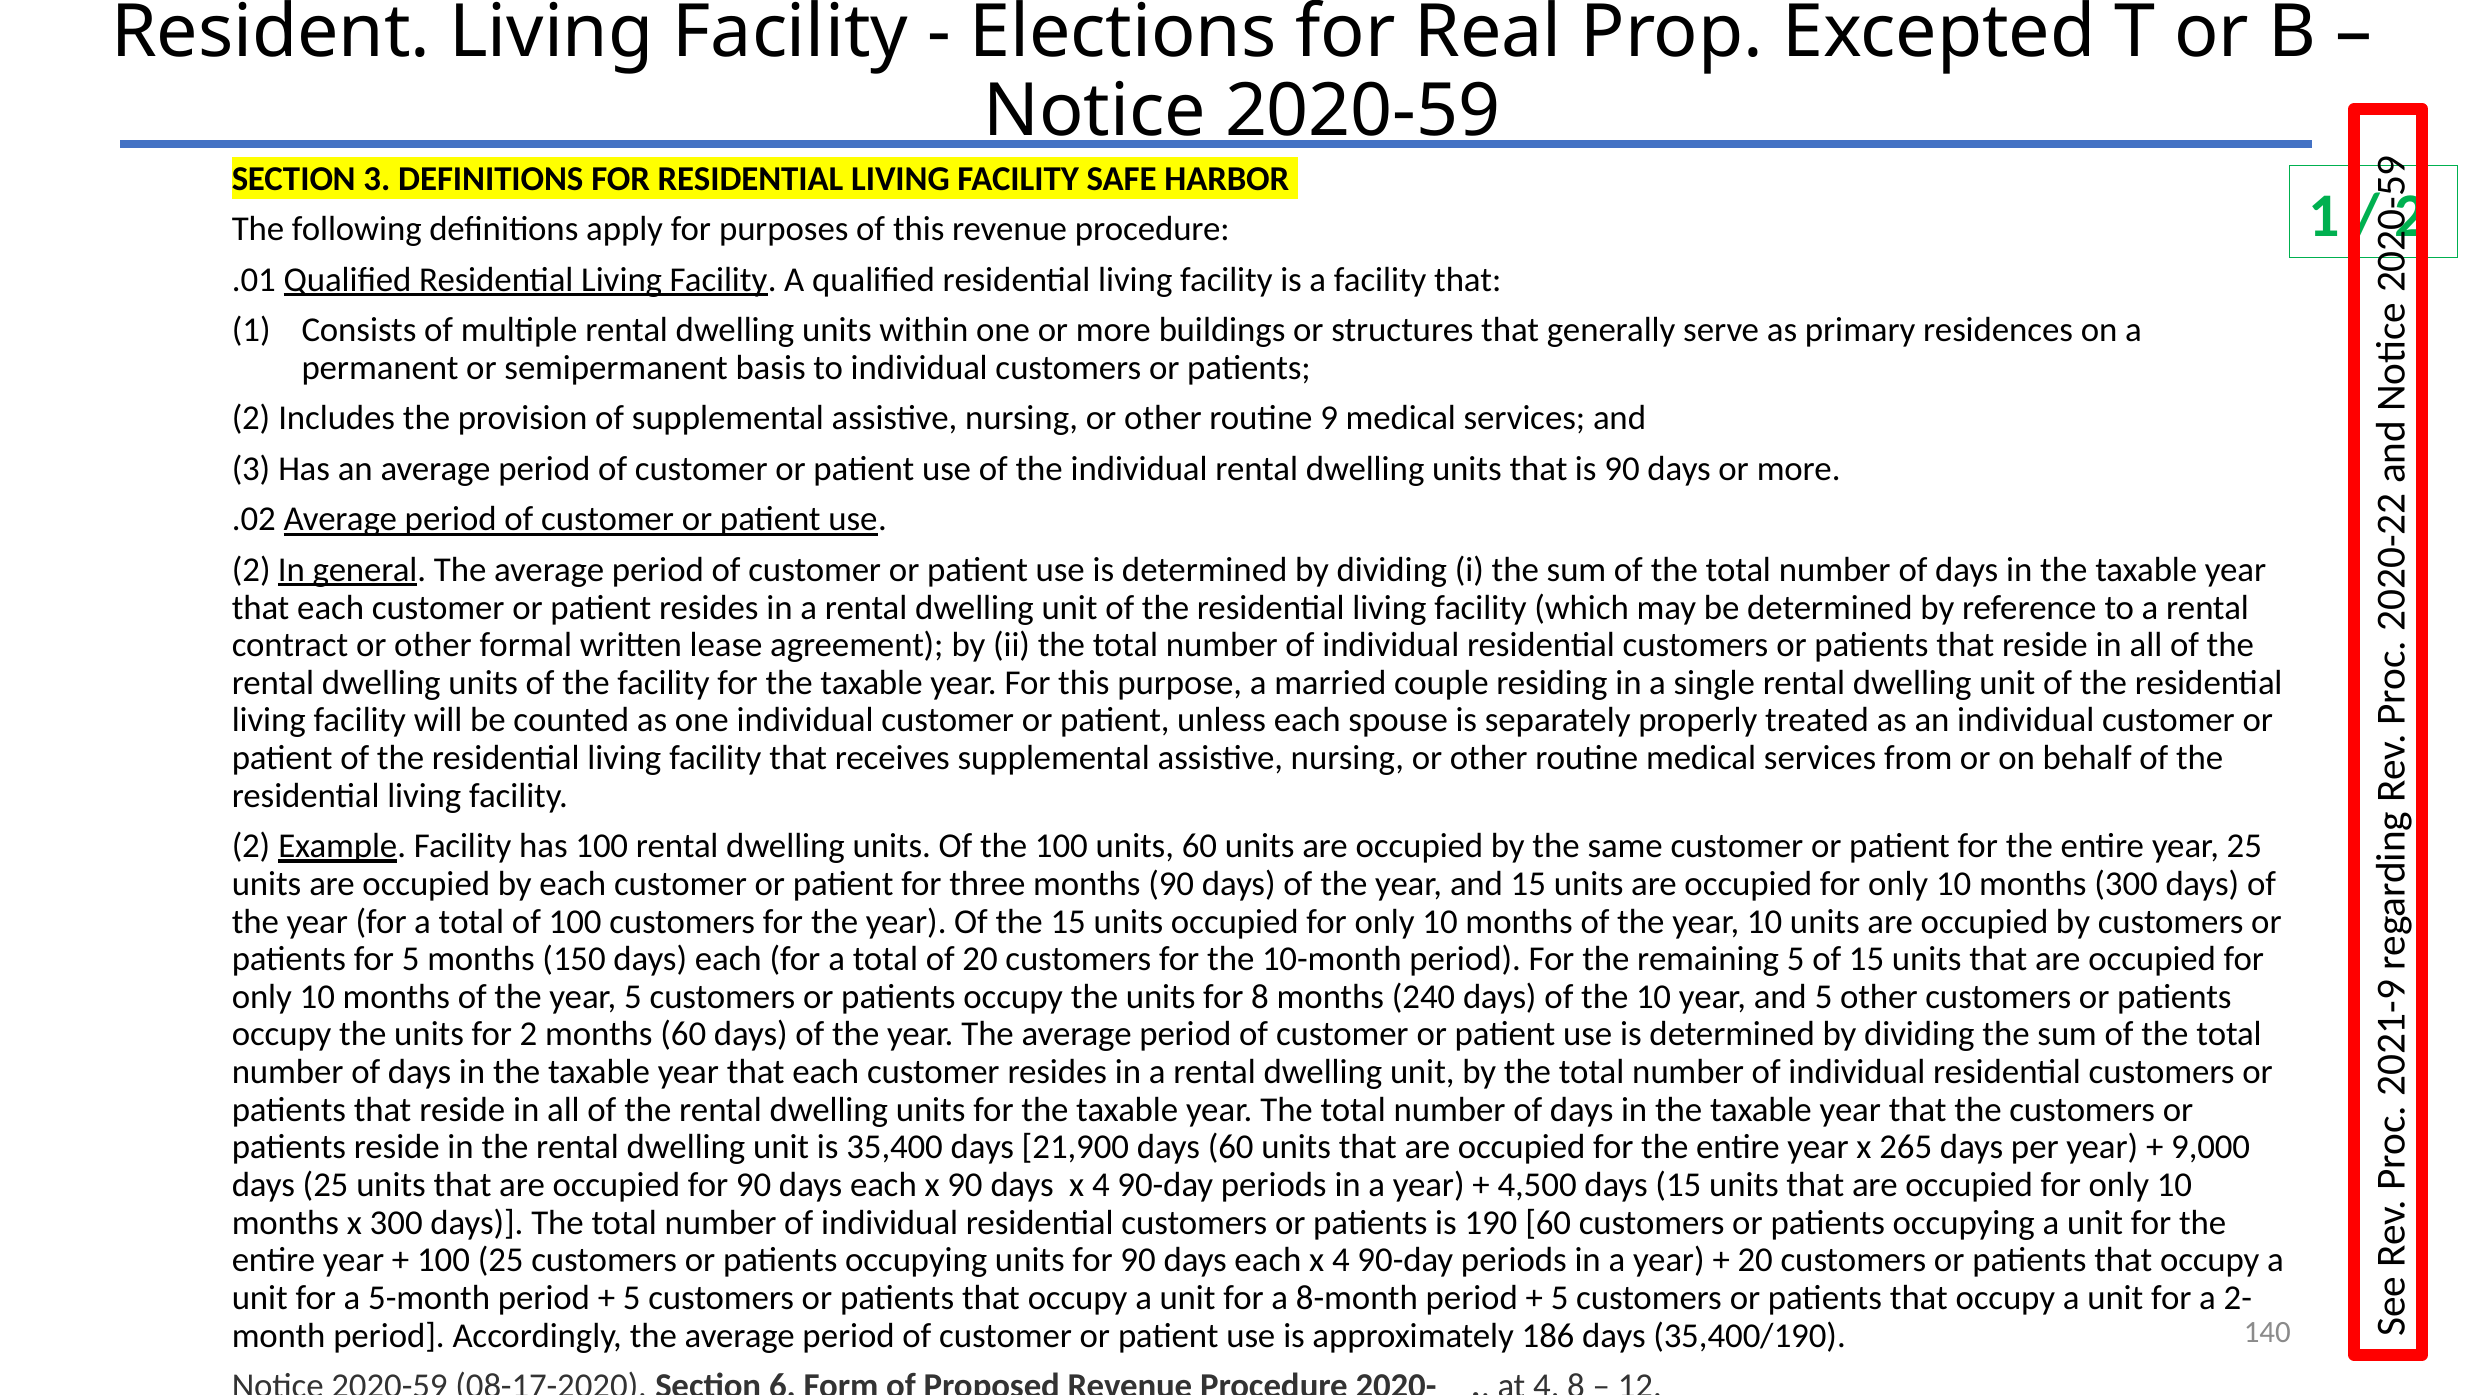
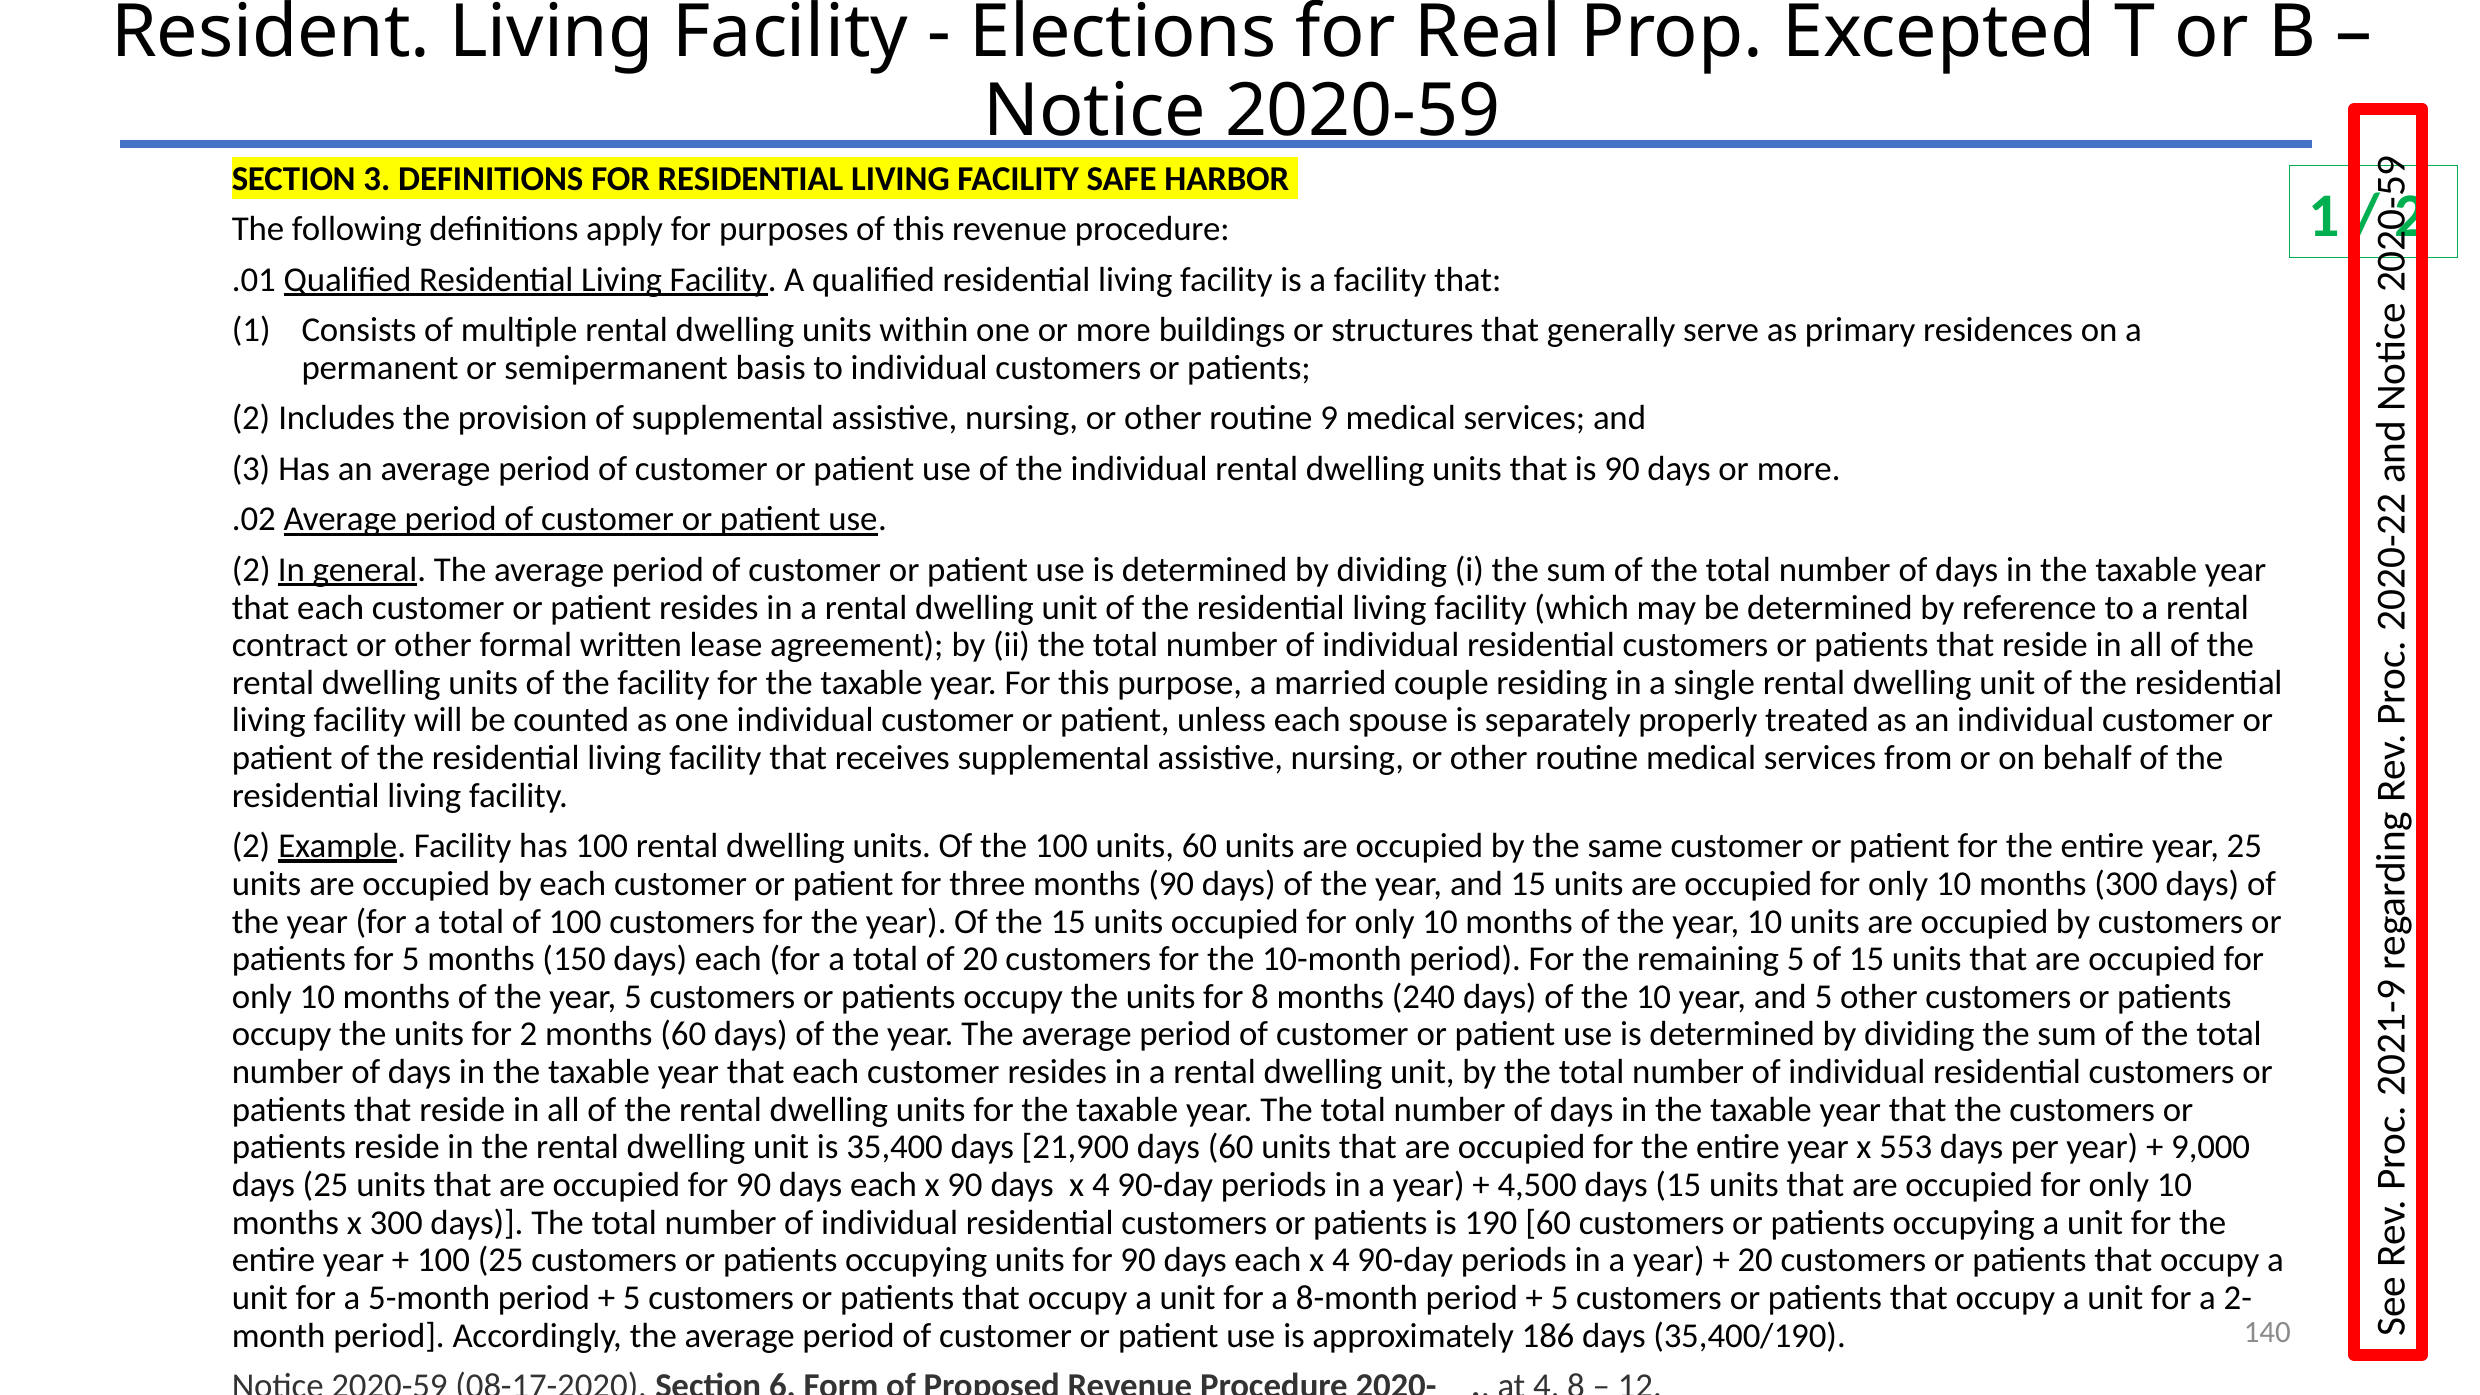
265: 265 -> 553
